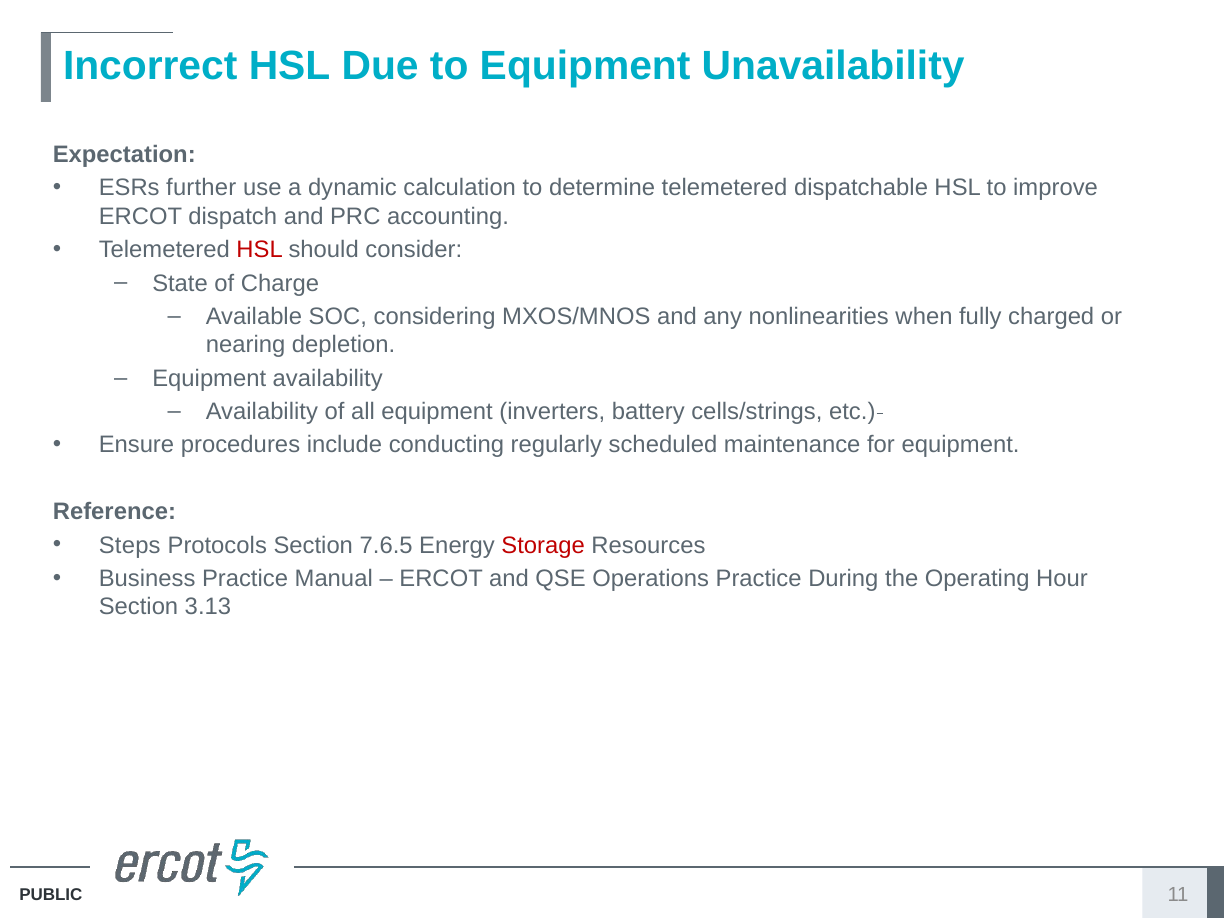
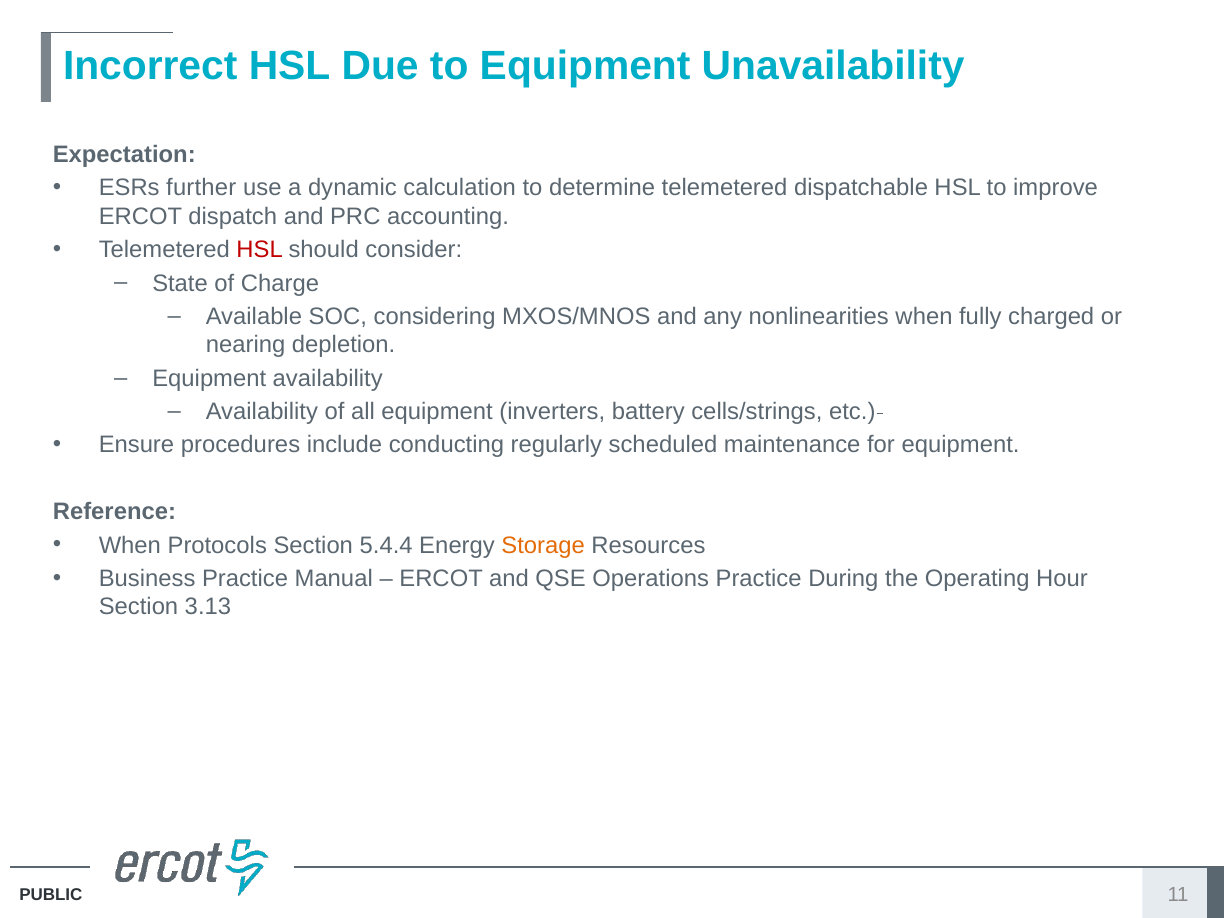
Steps at (130, 545): Steps -> When
7.6.5: 7.6.5 -> 5.4.4
Storage colour: red -> orange
